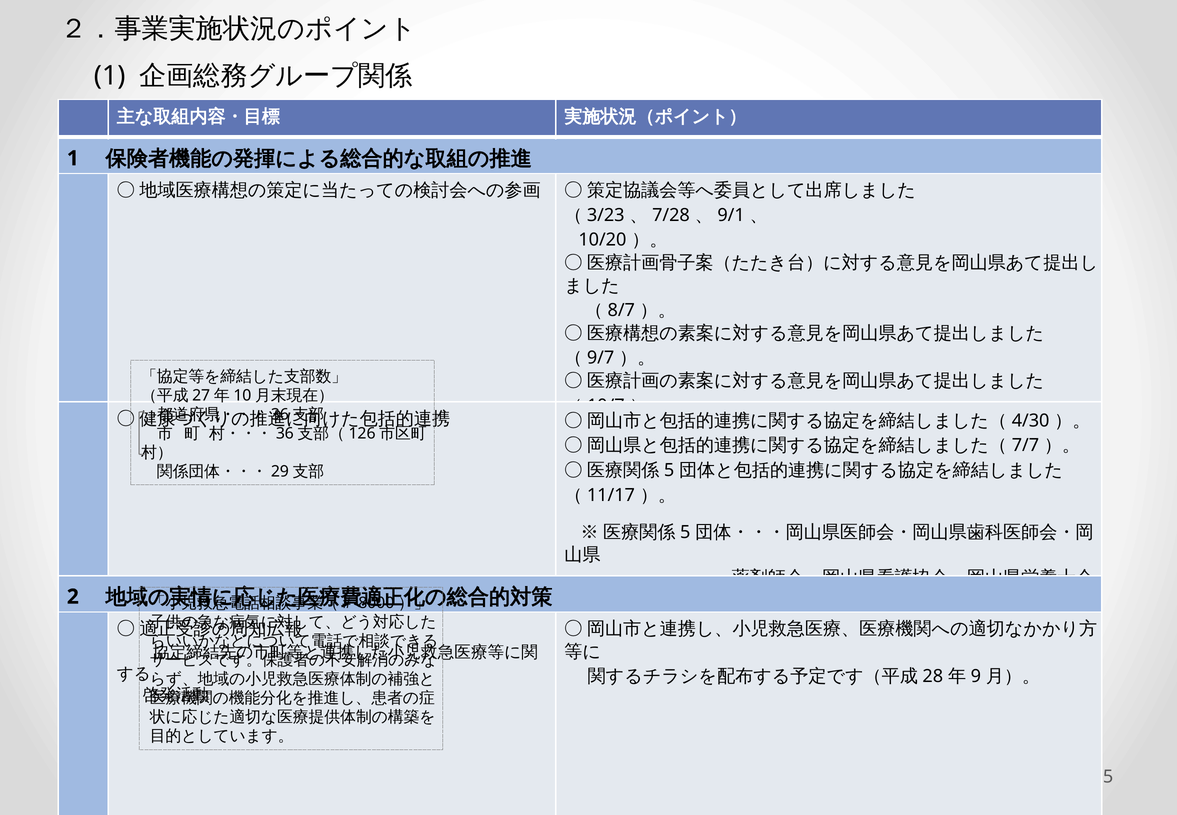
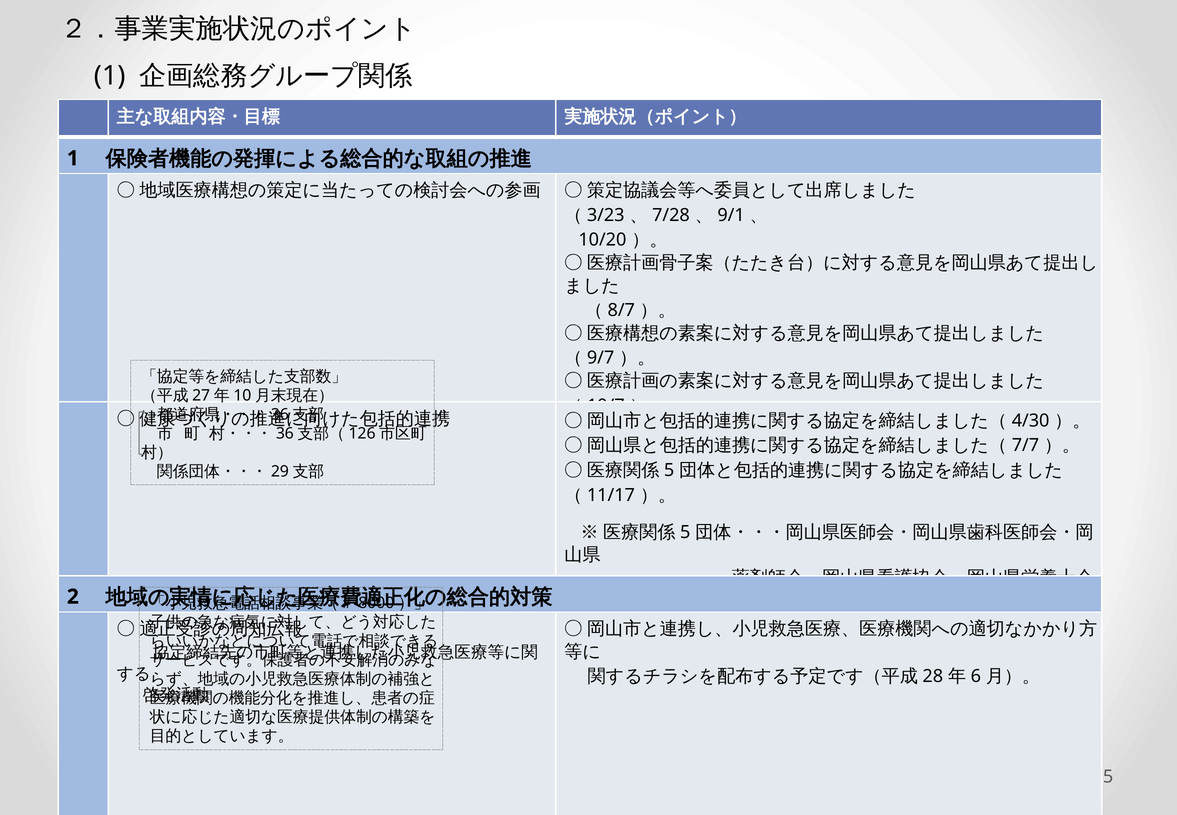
9: 9 -> 6
